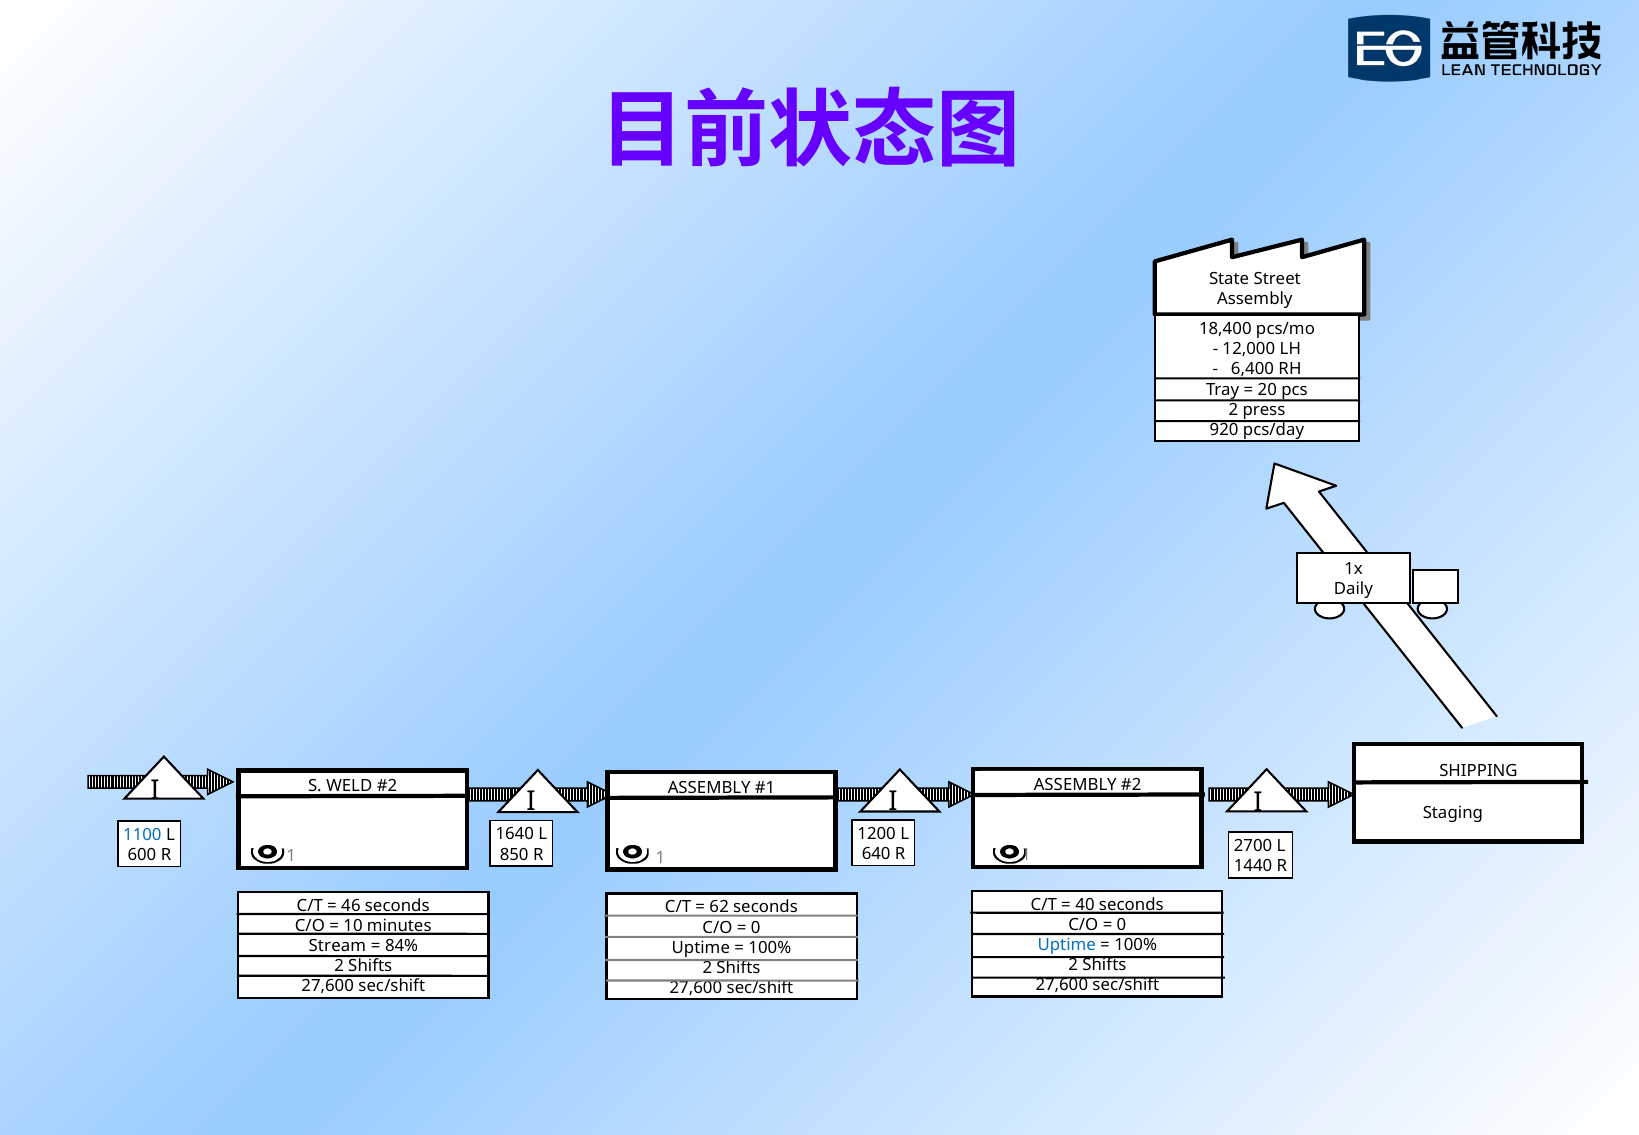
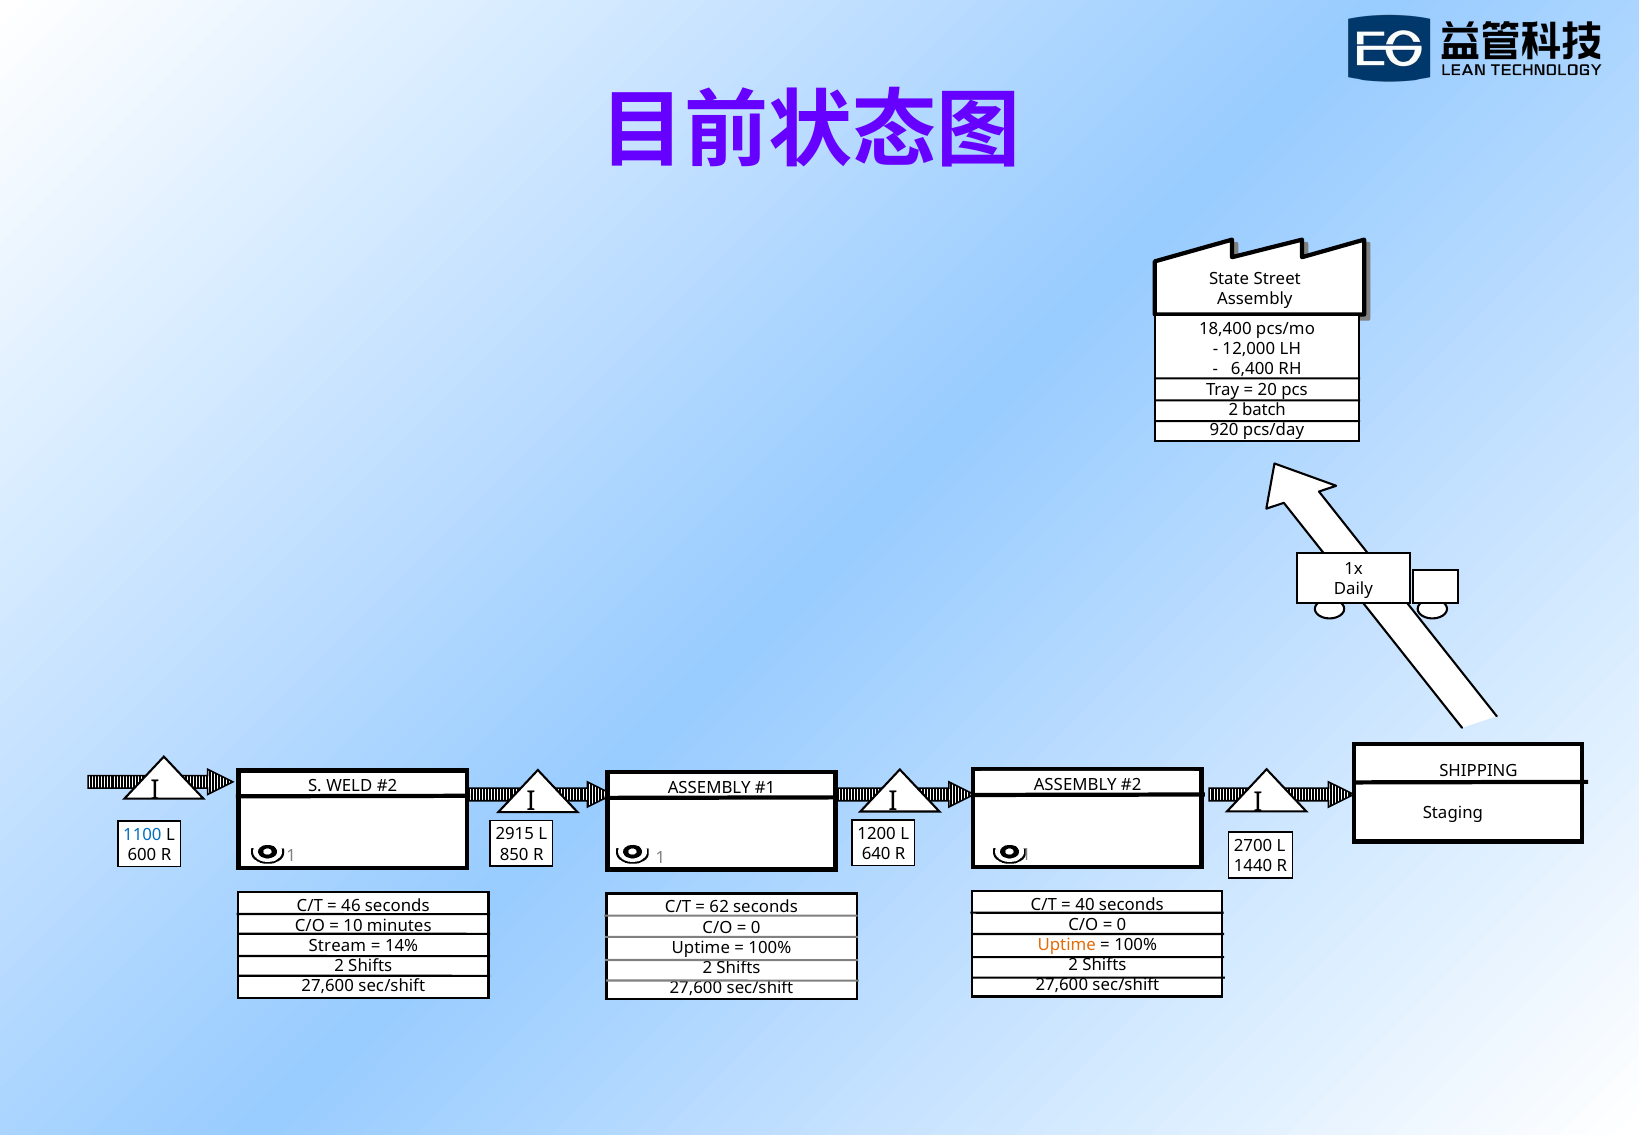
press: press -> batch
1640: 1640 -> 2915
Uptime at (1067, 944) colour: blue -> orange
84%: 84% -> 14%
